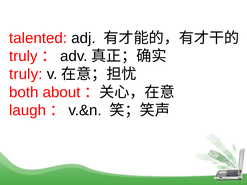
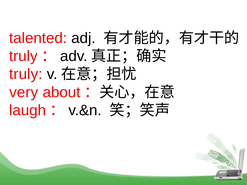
both: both -> very
